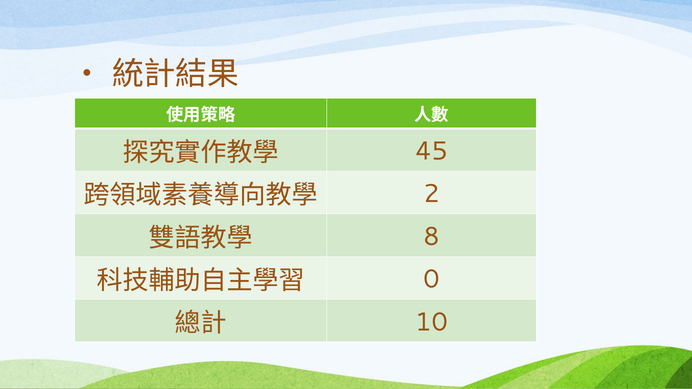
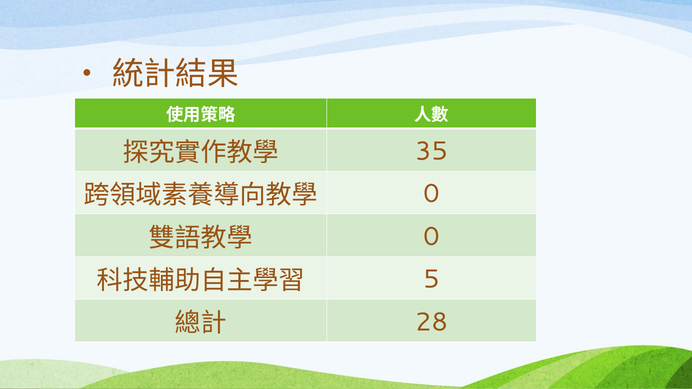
45: 45 -> 35
2 at (431, 194): 2 -> 0
8 at (431, 237): 8 -> 0
0: 0 -> 5
10: 10 -> 28
